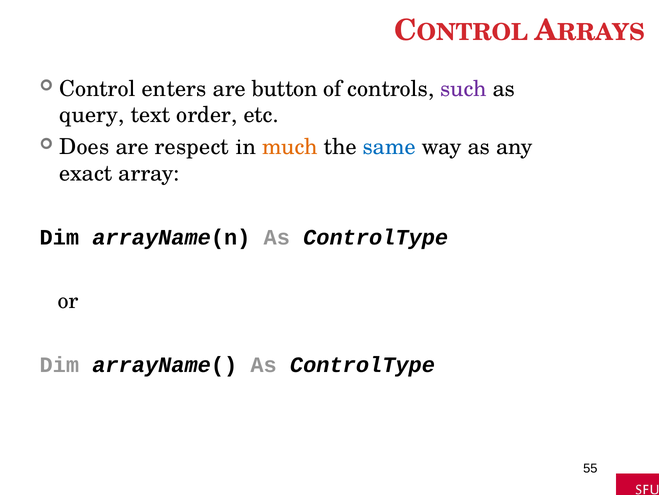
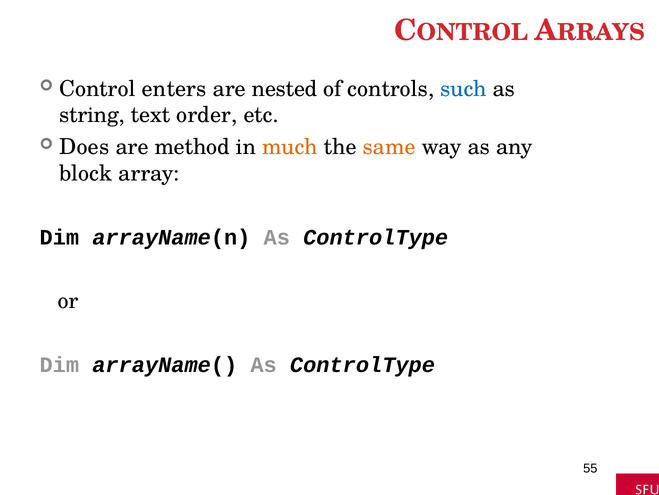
button: button -> nested
such colour: purple -> blue
query: query -> string
respect: respect -> method
same colour: blue -> orange
exact: exact -> block
